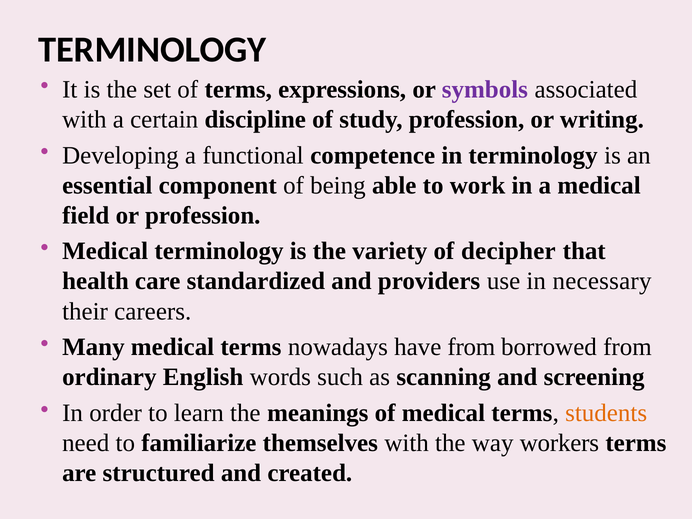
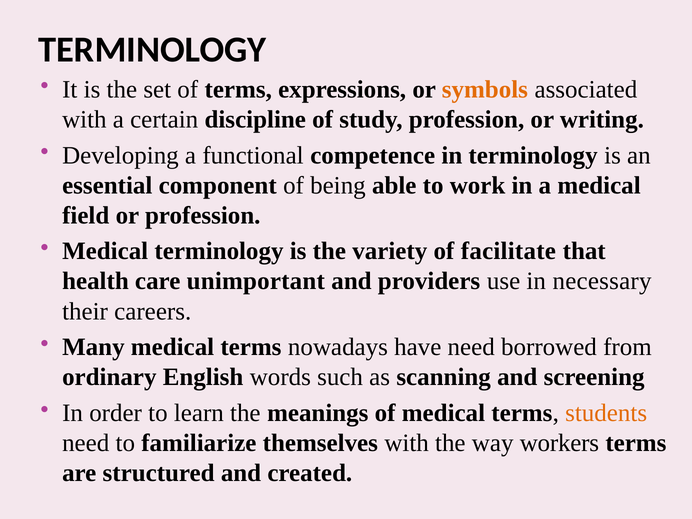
symbols colour: purple -> orange
decipher: decipher -> facilitate
standardized: standardized -> unimportant
have from: from -> need
